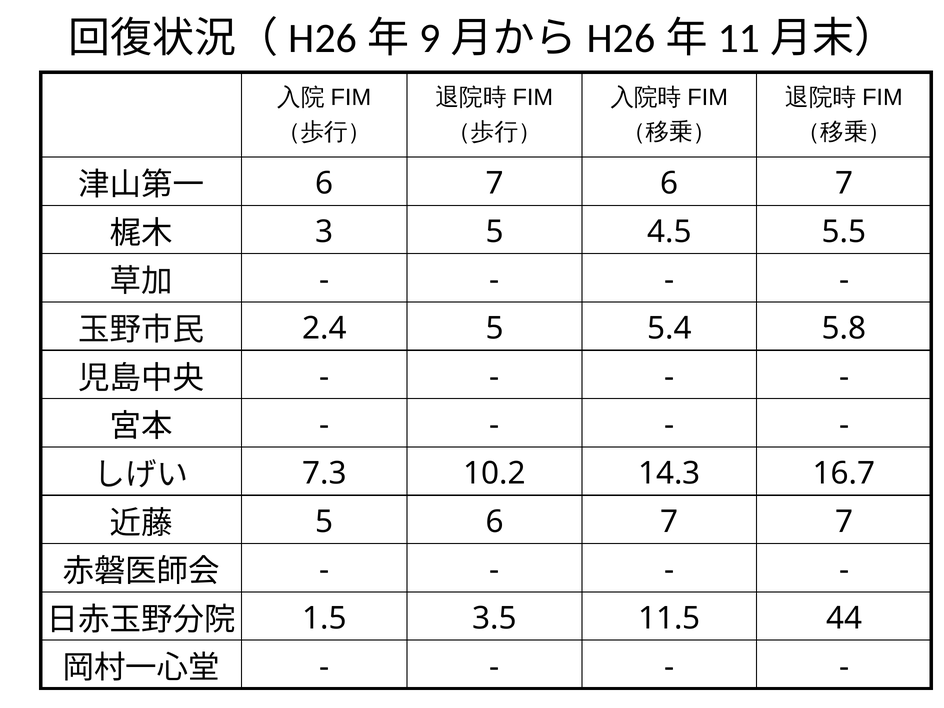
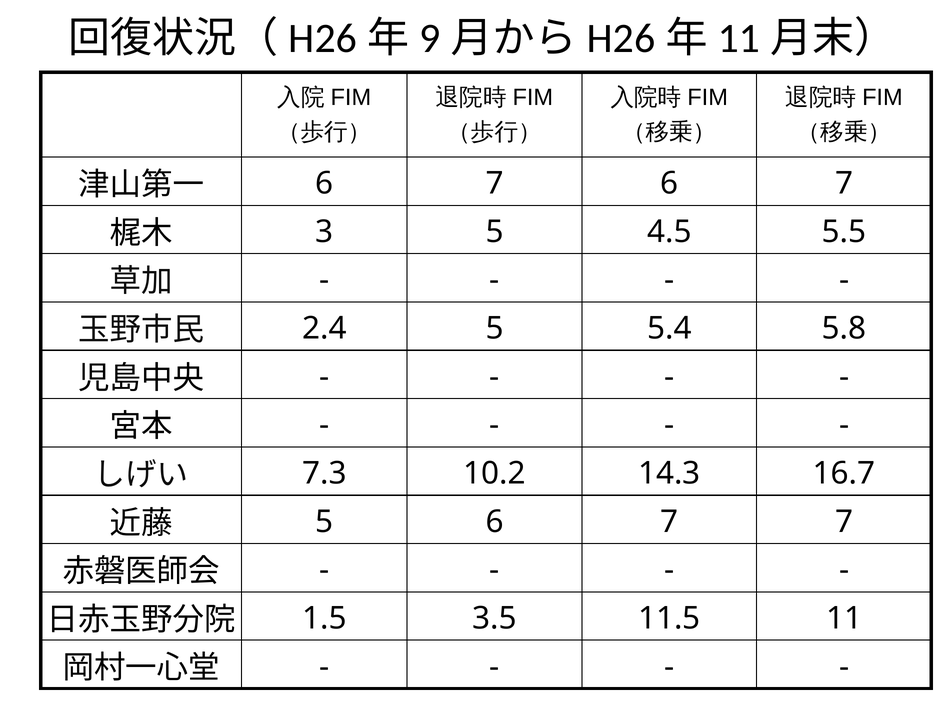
44: 44 -> 11
